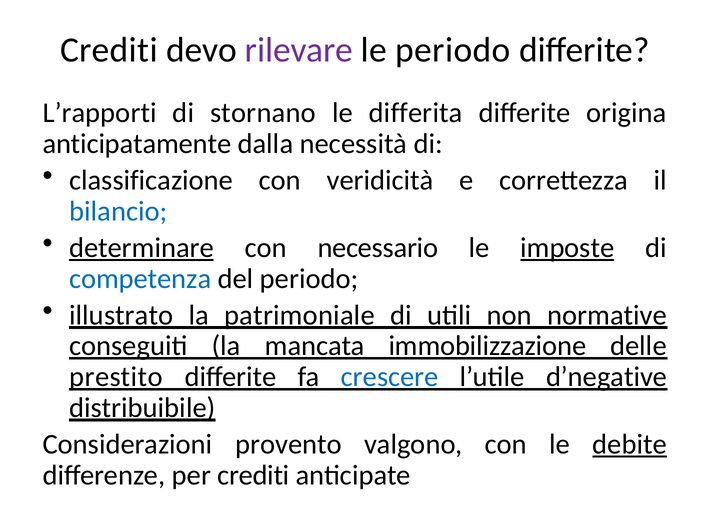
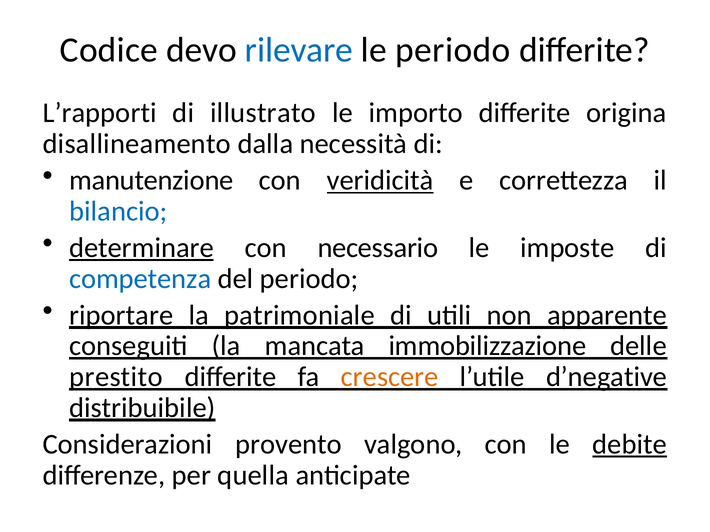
Crediti at (109, 50): Crediti -> Codice
rilevare colour: purple -> blue
stornano: stornano -> illustrato
differita: differita -> importo
anticipatamente: anticipatamente -> disallineamento
classificazione: classificazione -> manutenzione
veridicità underline: none -> present
imposte underline: present -> none
illustrato: illustrato -> riportare
normative: normative -> apparente
crescere colour: blue -> orange
per crediti: crediti -> quella
